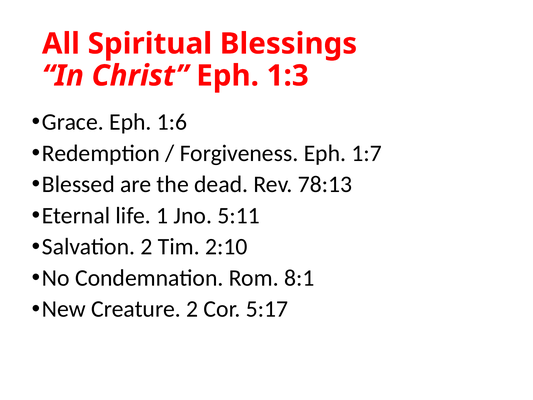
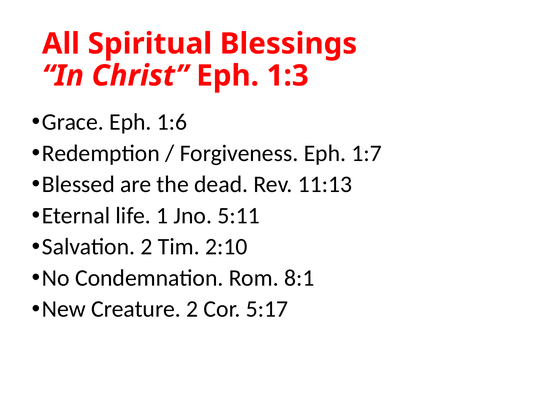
78:13: 78:13 -> 11:13
